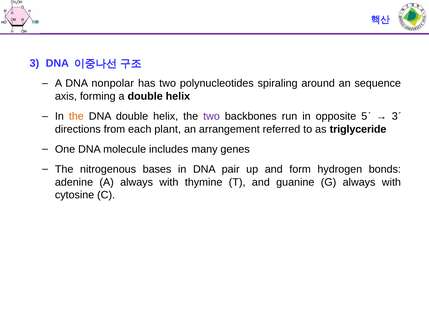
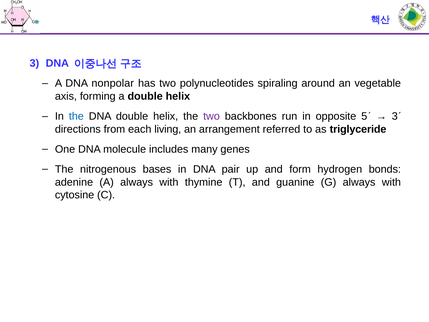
sequence: sequence -> vegetable
the at (76, 116) colour: orange -> blue
plant: plant -> living
